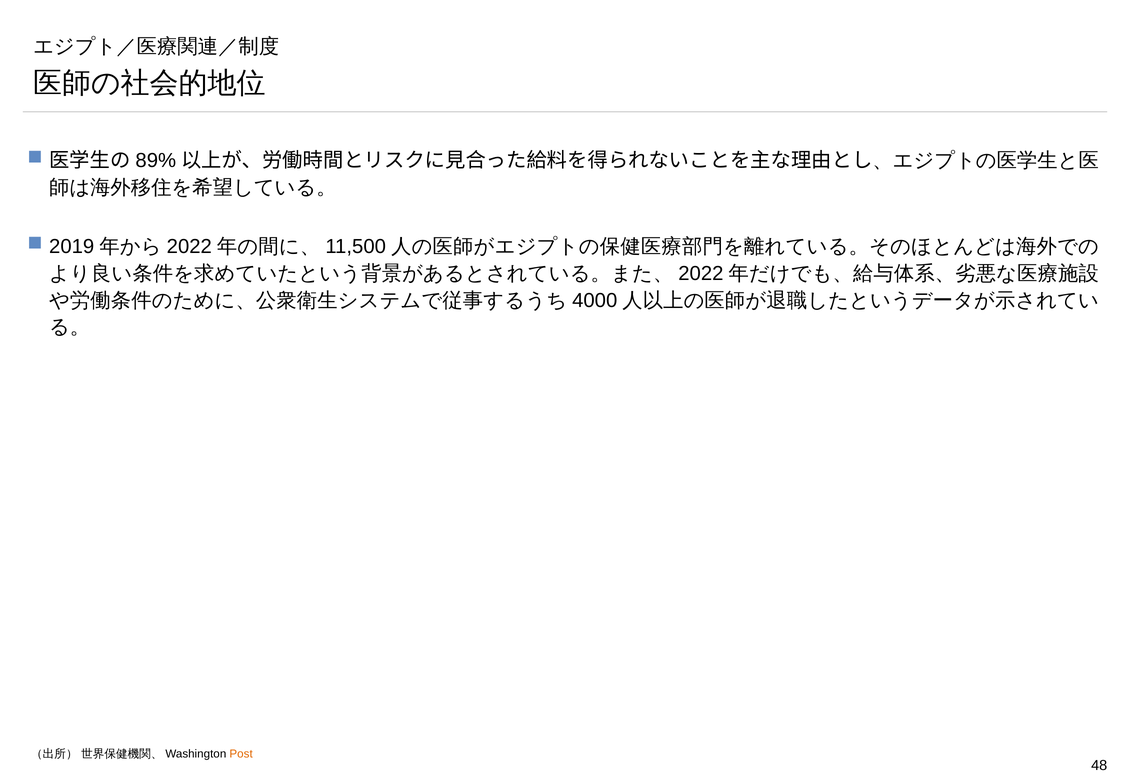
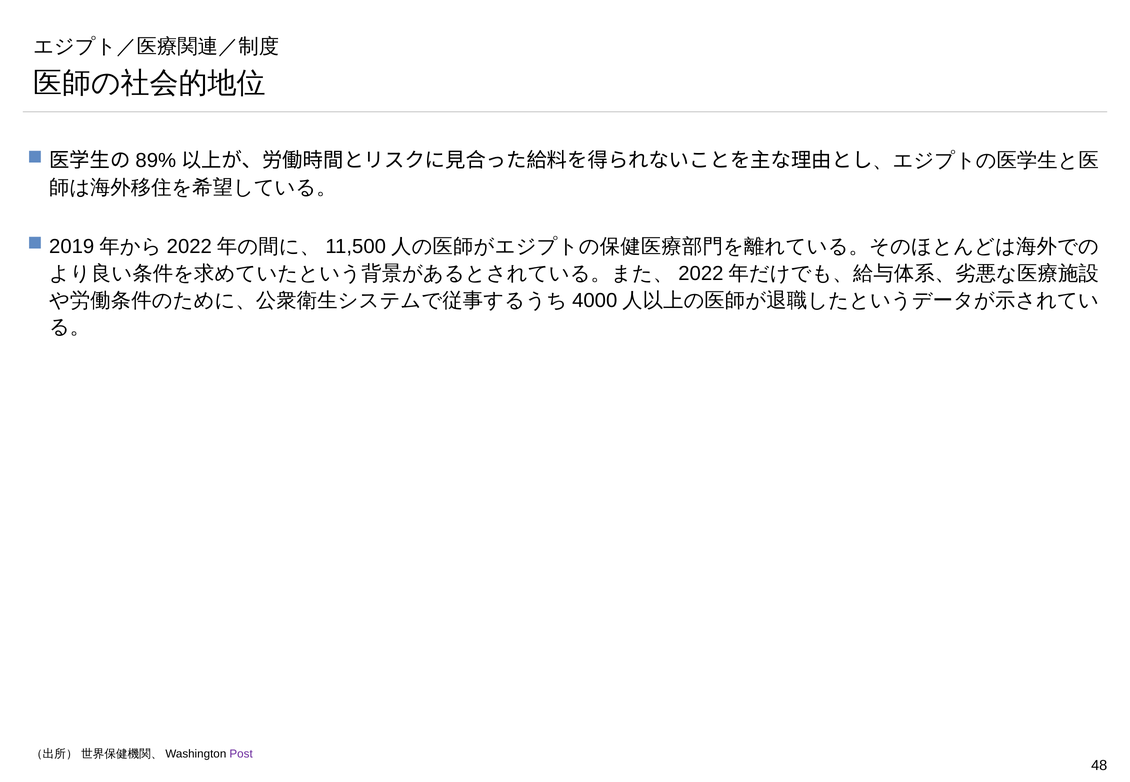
Post colour: orange -> purple
